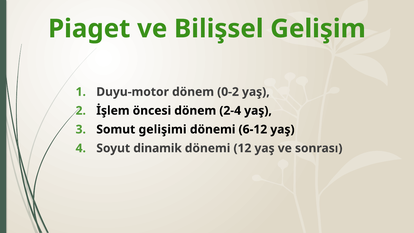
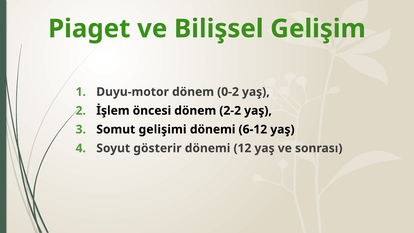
2-4: 2-4 -> 2-2
dinamik: dinamik -> gösterir
